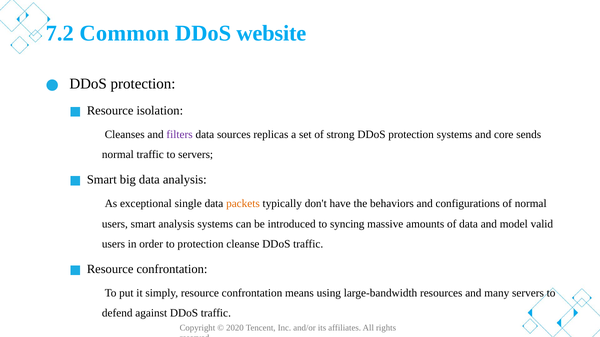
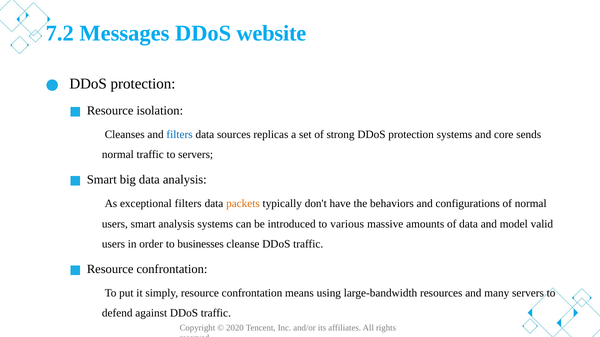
Common: Common -> Messages
filters at (180, 135) colour: purple -> blue
exceptional single: single -> filters
syncing: syncing -> various
to protection: protection -> businesses
